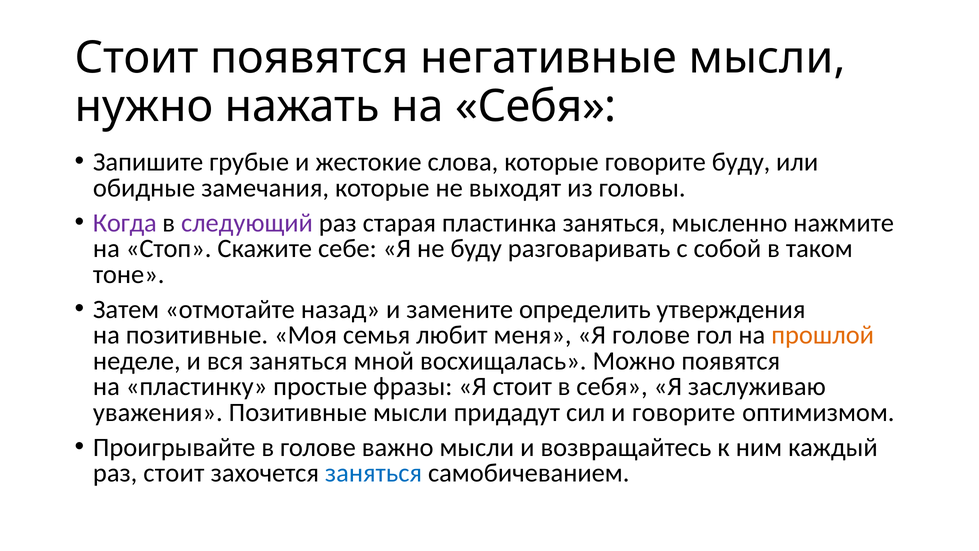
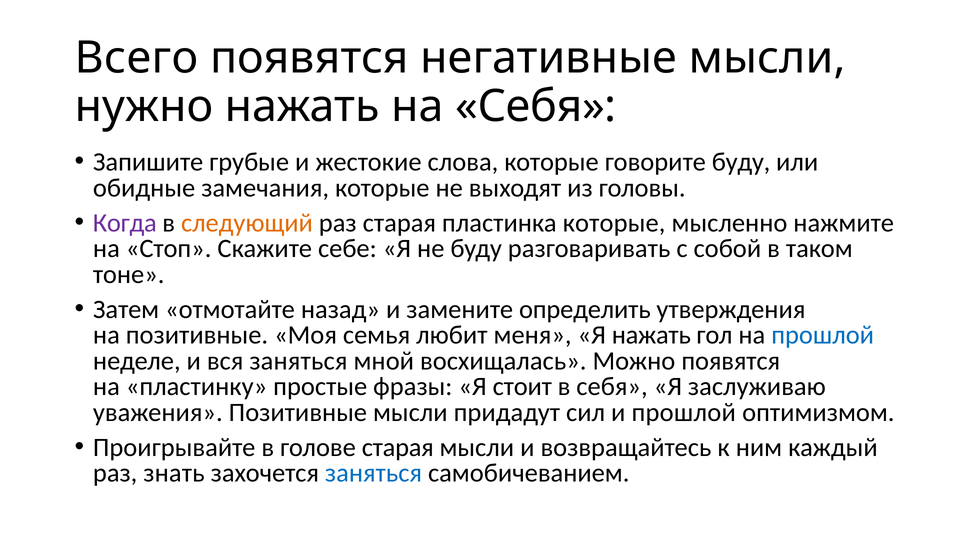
Стоит at (137, 58): Стоит -> Всего
следующий colour: purple -> orange
пластинка заняться: заняться -> которые
Я голове: голове -> нажать
прошлой at (823, 335) colour: orange -> blue
и говорите: говорите -> прошлой
голове важно: важно -> старая
раз стоит: стоит -> знать
